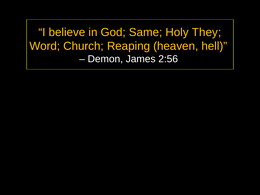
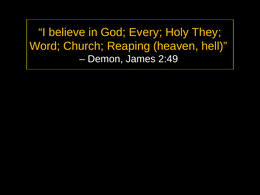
Same: Same -> Every
2:56: 2:56 -> 2:49
